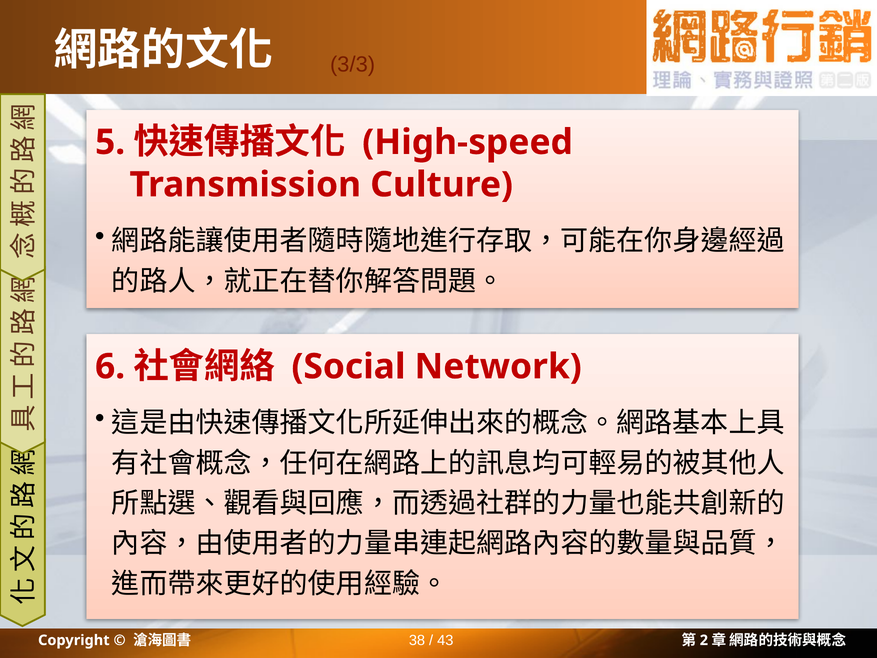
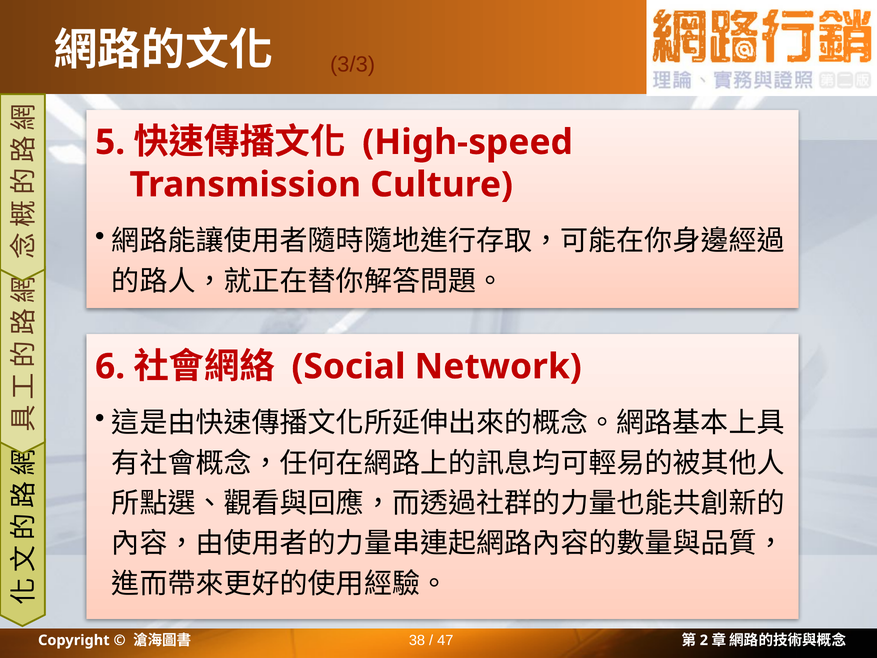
43: 43 -> 47
